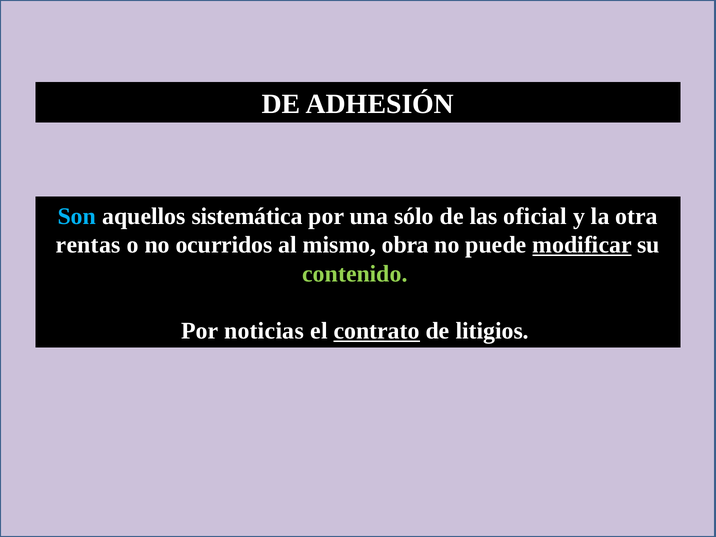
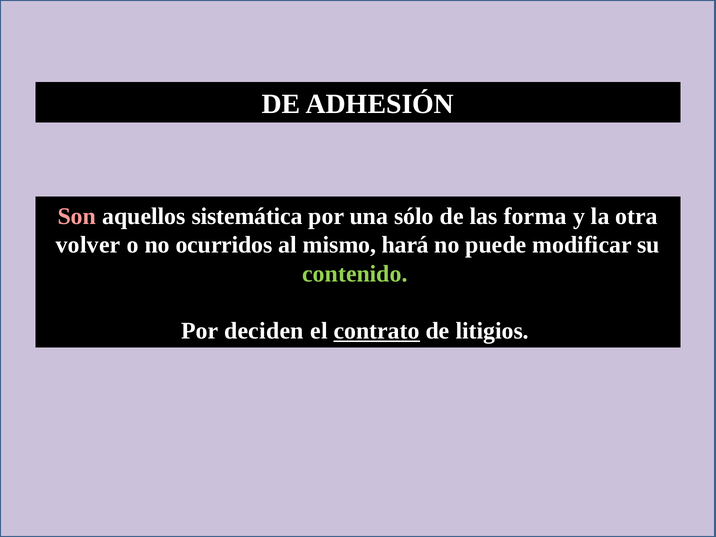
Son colour: light blue -> pink
oficial: oficial -> forma
rentas: rentas -> volver
obra: obra -> hará
modificar underline: present -> none
noticias: noticias -> deciden
